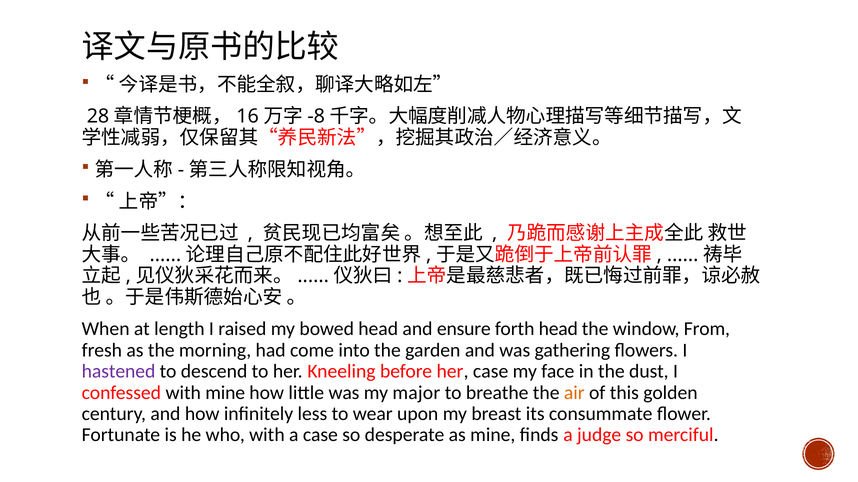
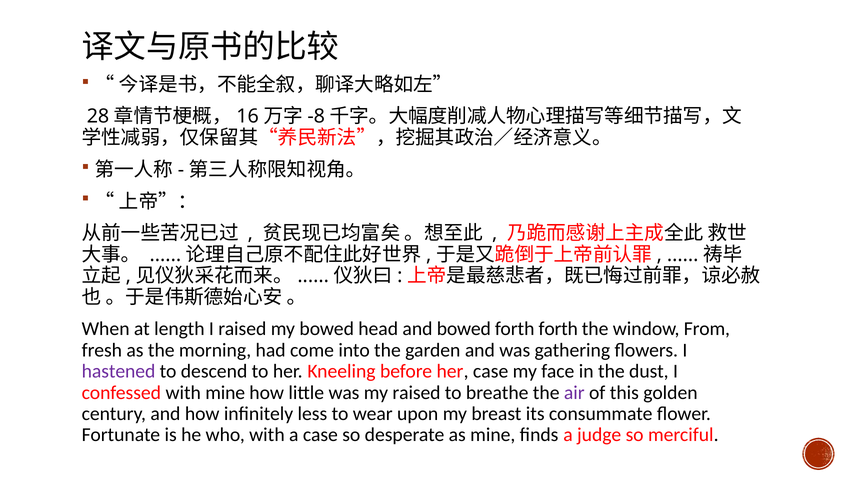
and ensure: ensure -> bowed
forth head: head -> forth
my major: major -> raised
air colour: orange -> purple
